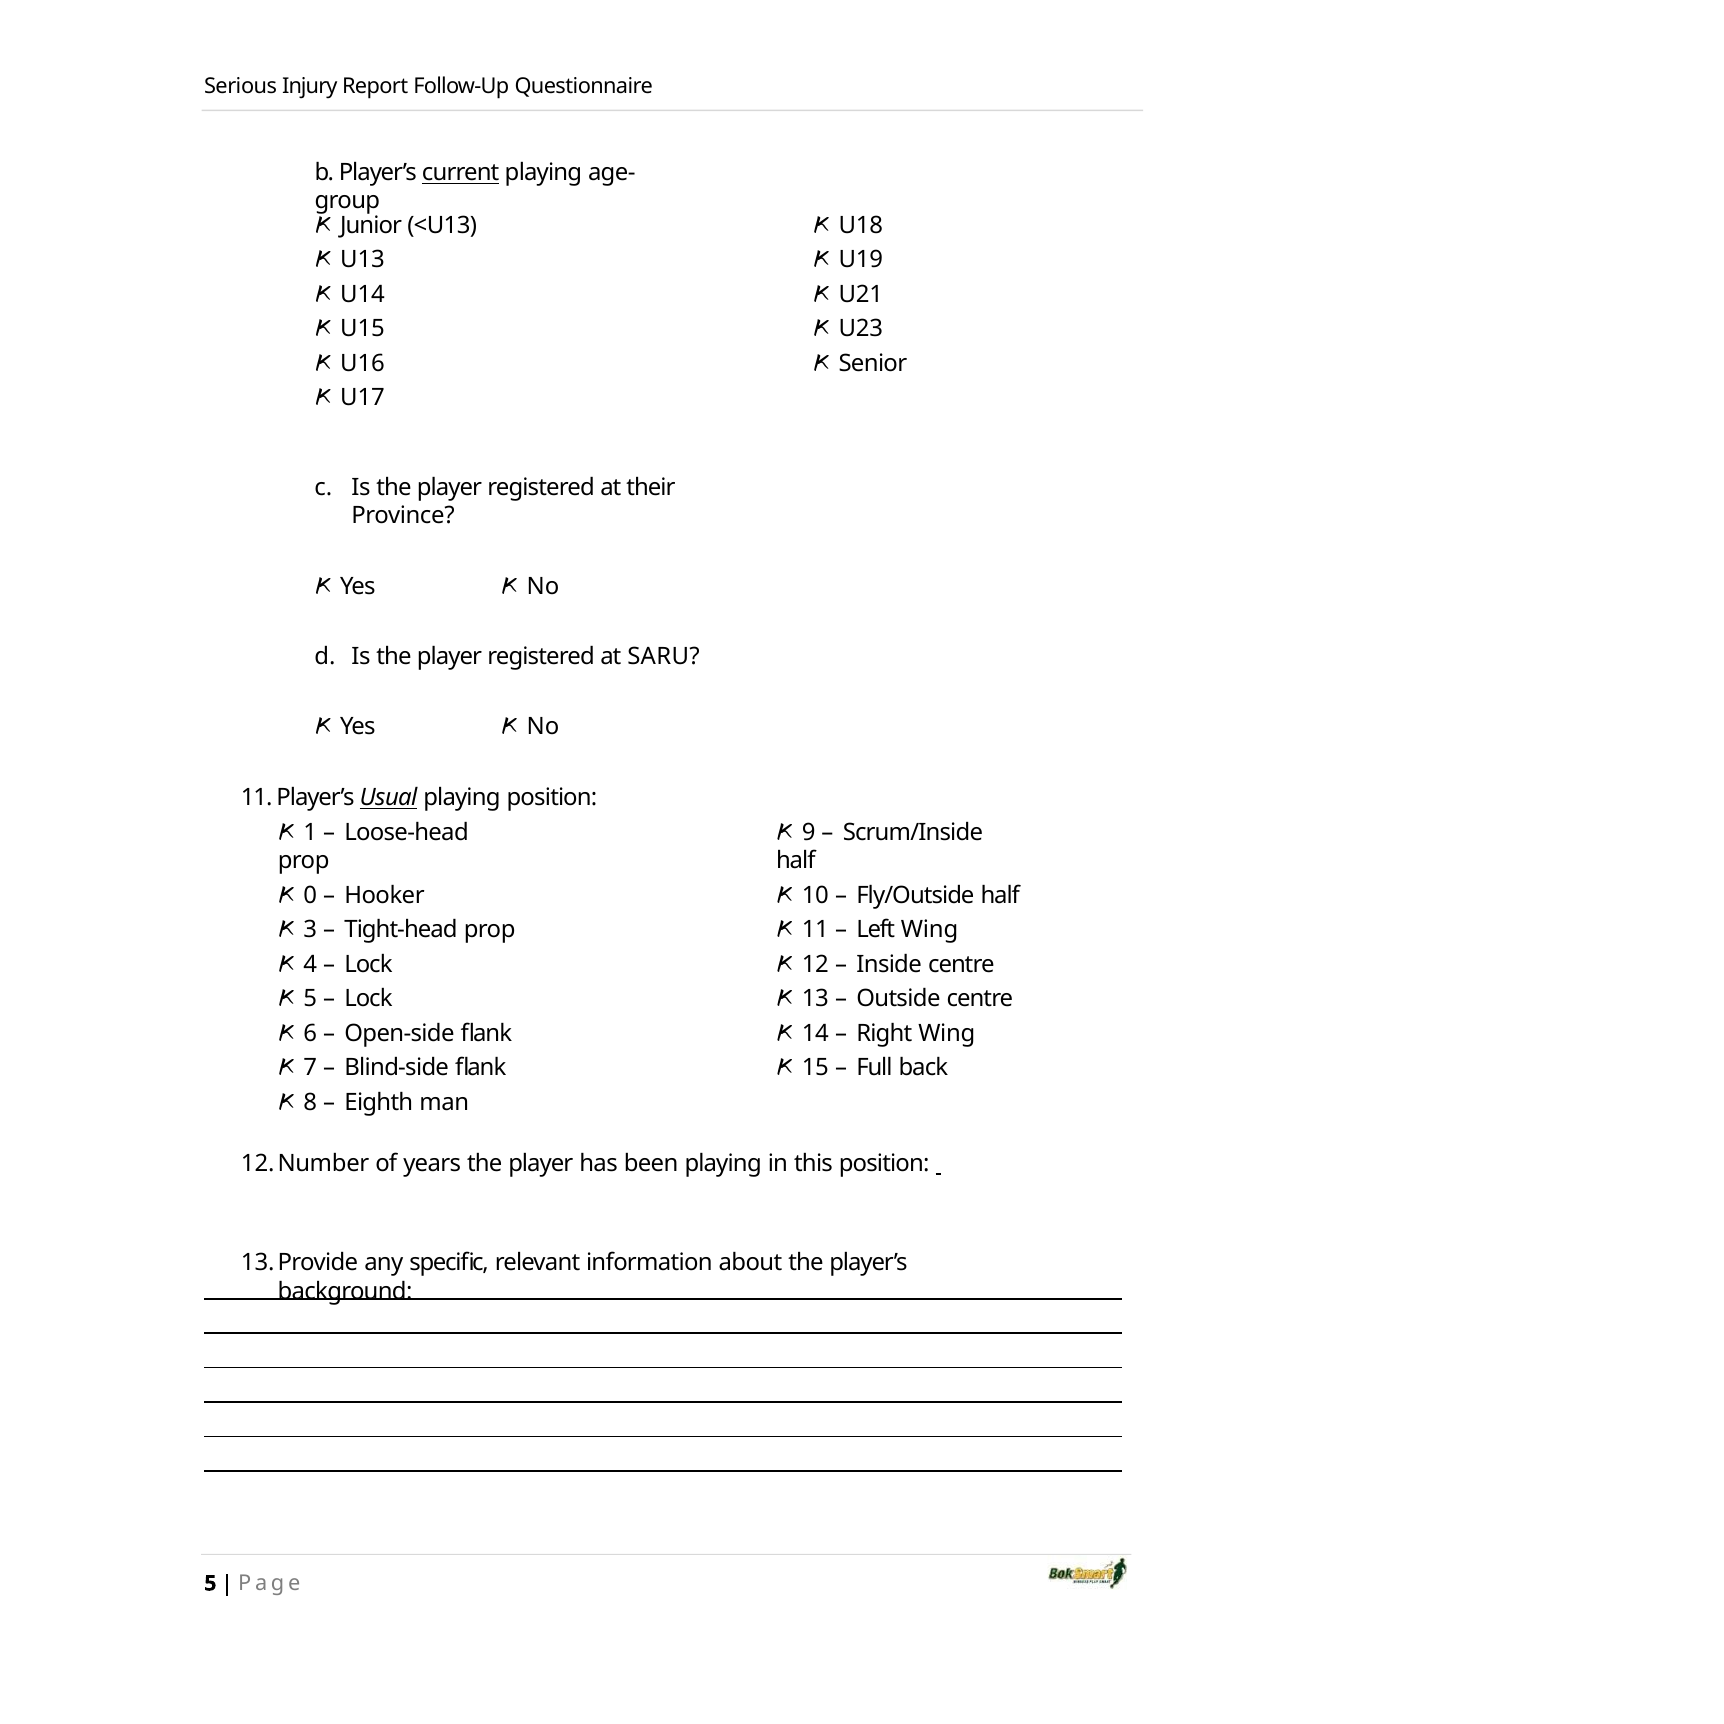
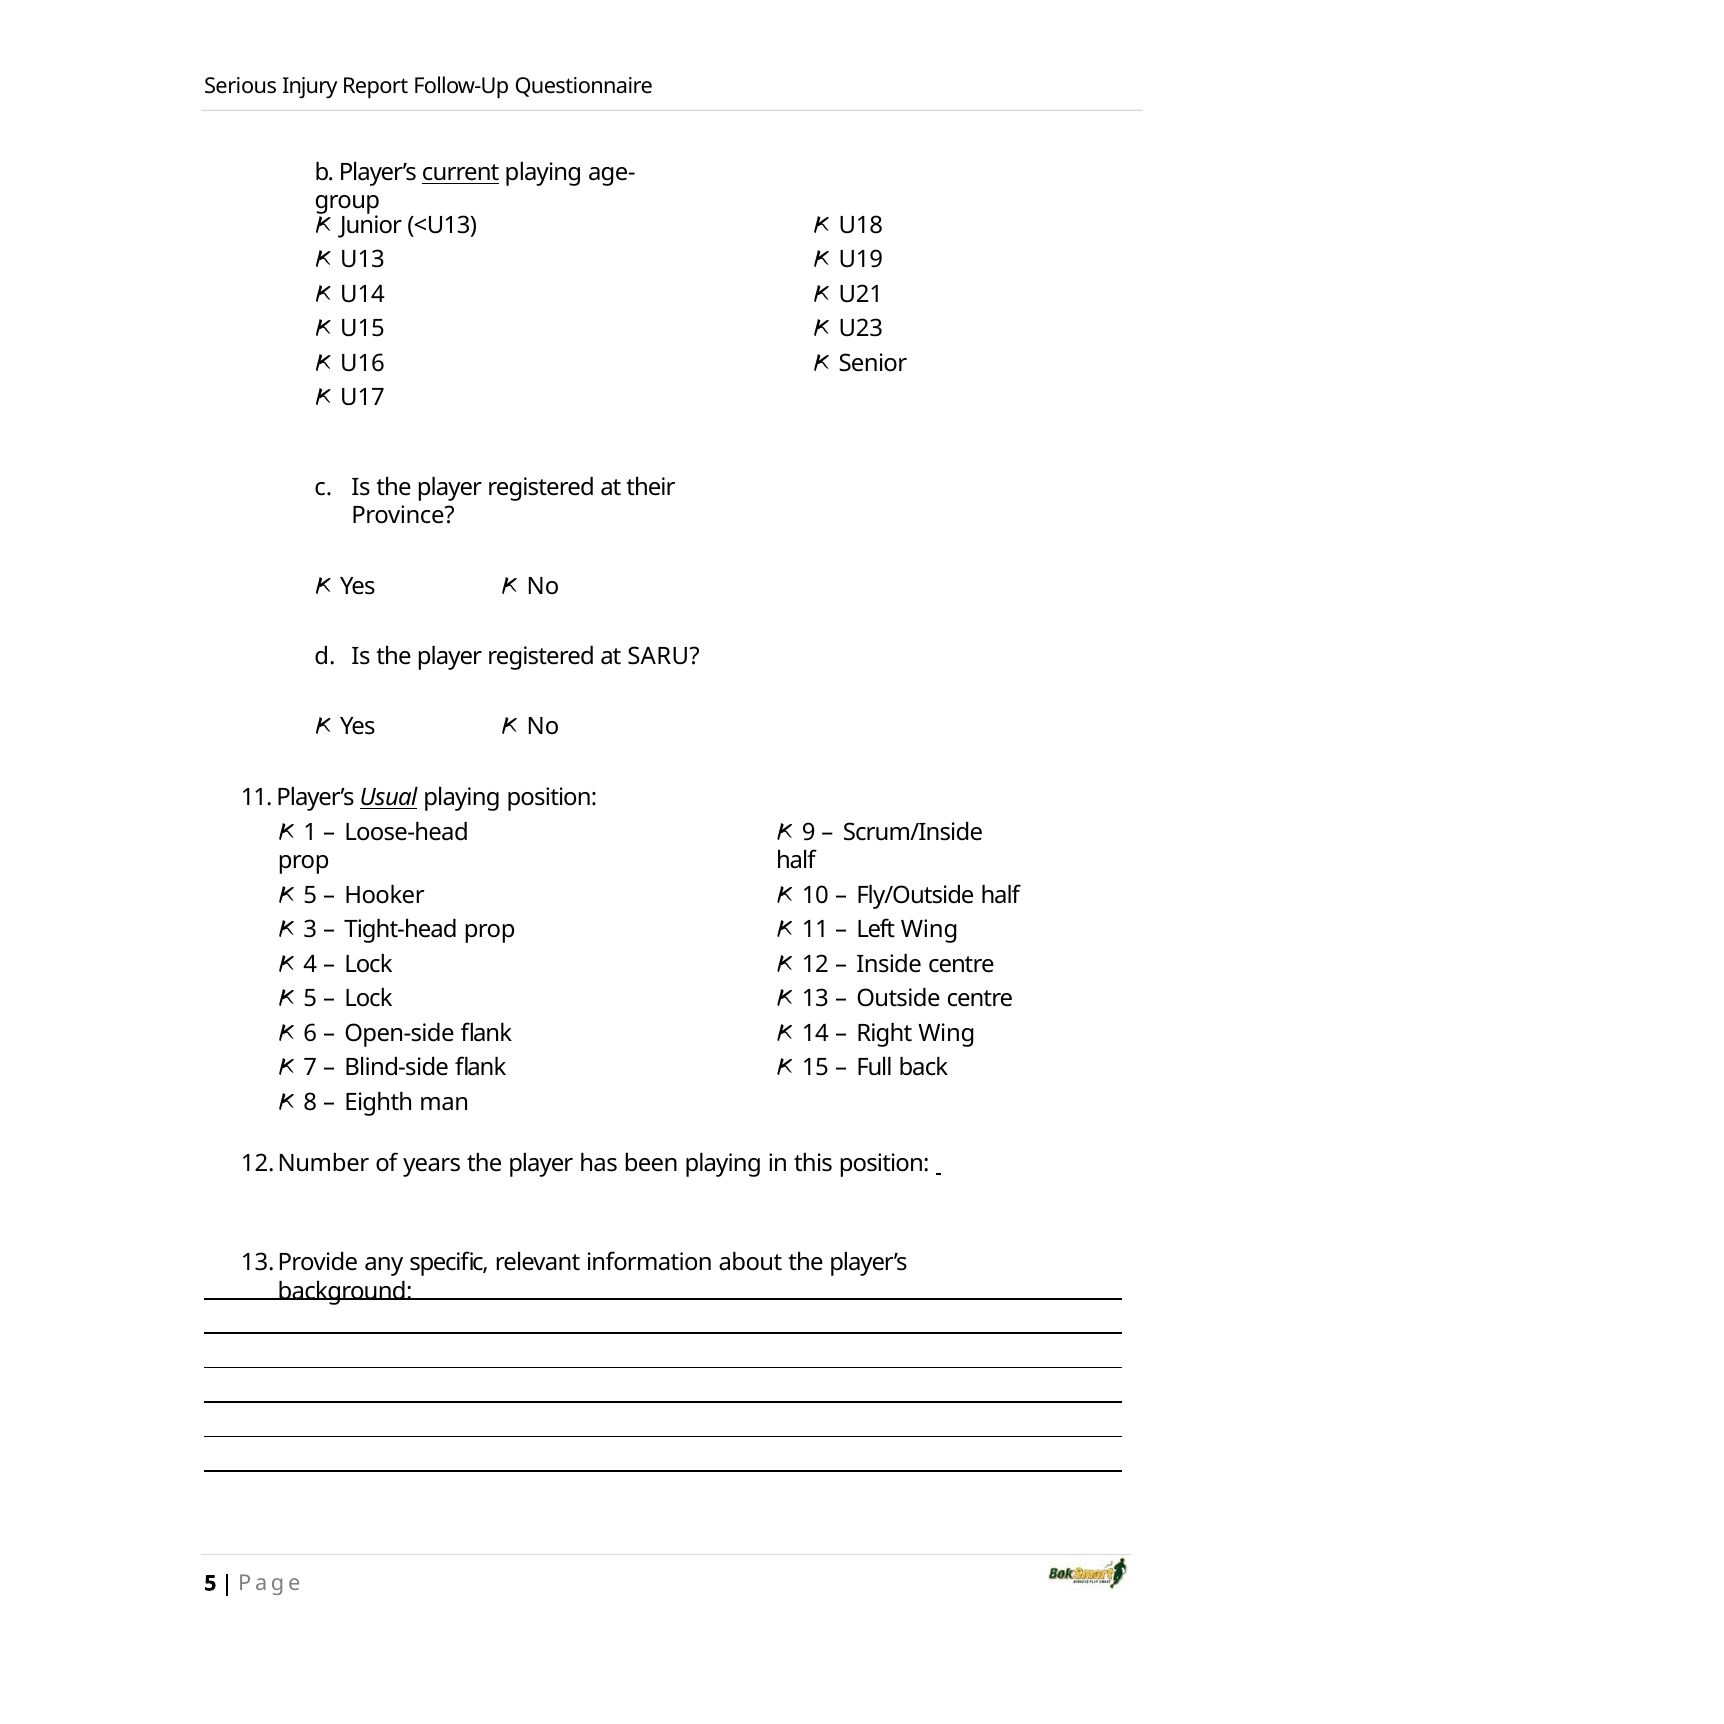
0 at (310, 895): 0 -> 5
